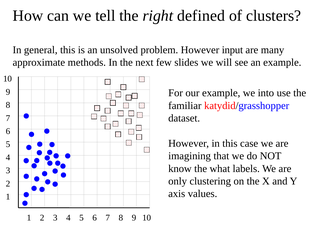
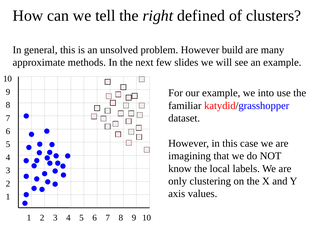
input: input -> build
what: what -> local
